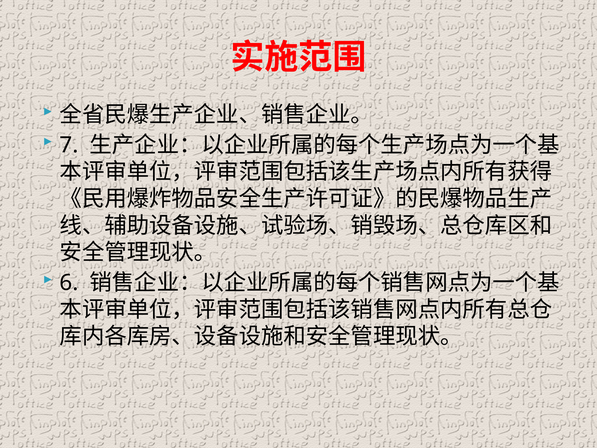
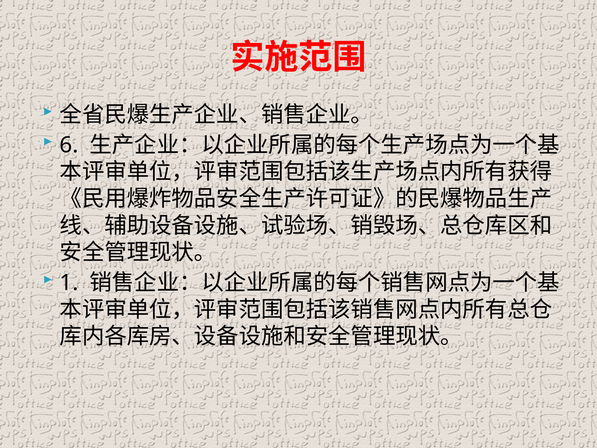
7: 7 -> 6
6: 6 -> 1
